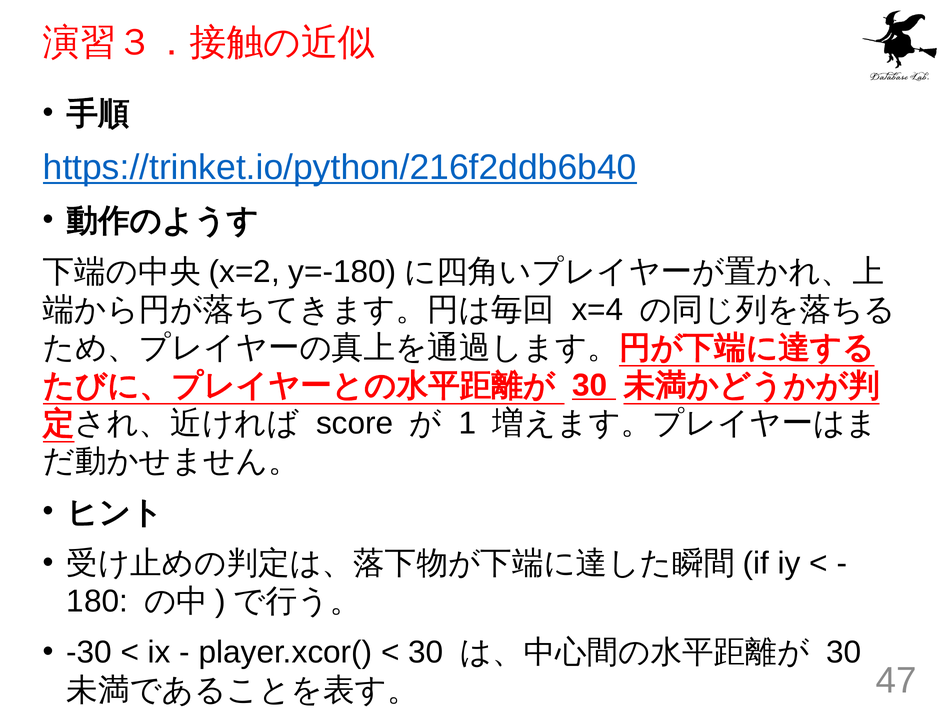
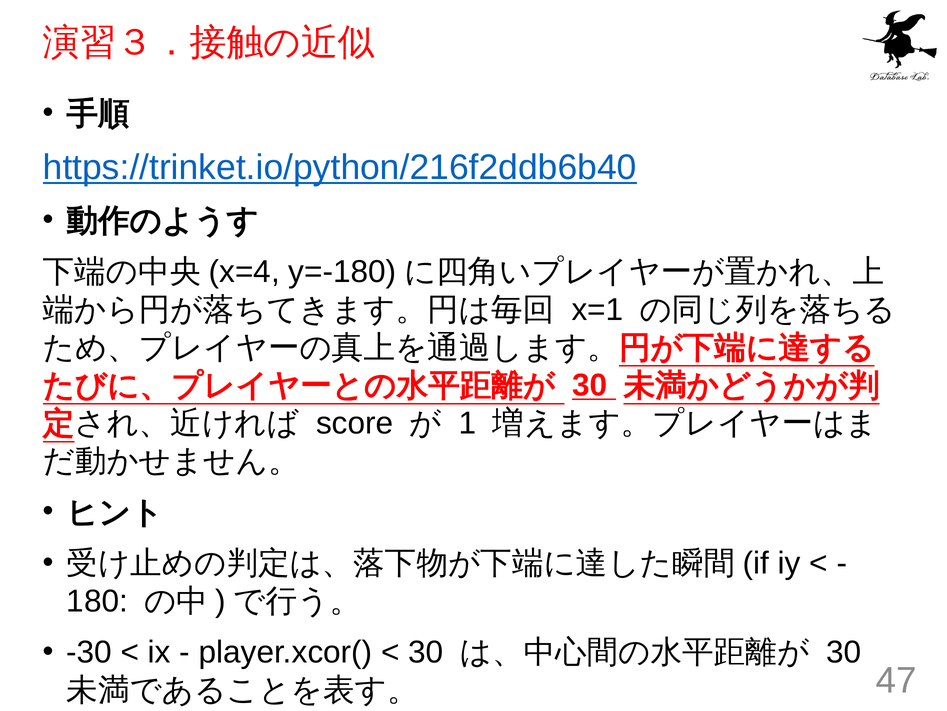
x=2: x=2 -> x=4
x=4: x=4 -> x=1
